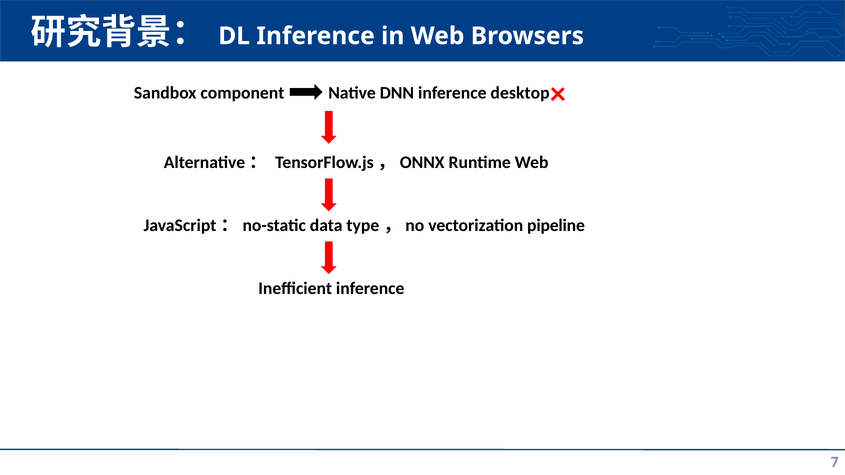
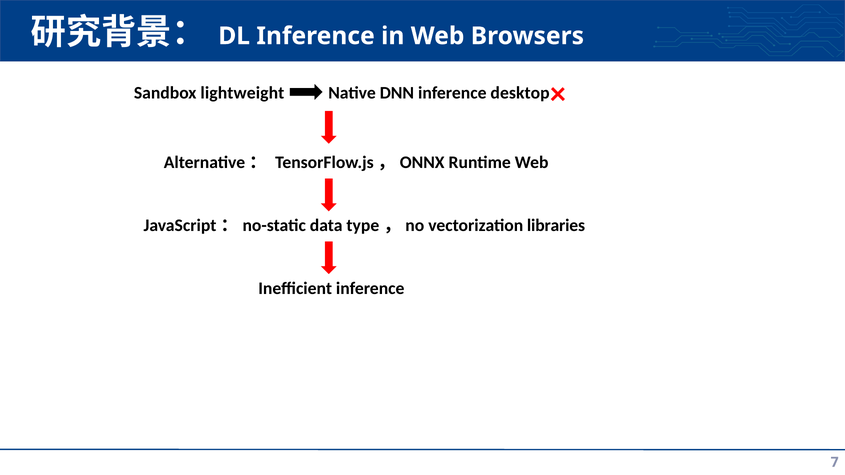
component: component -> lightweight
pipeline: pipeline -> libraries
